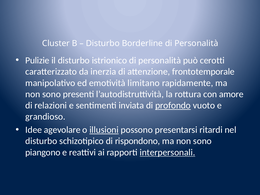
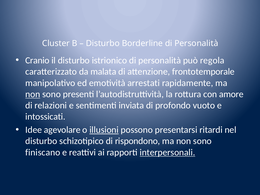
Pulizie: Pulizie -> Cranio
cerotti: cerotti -> regola
inerzia: inerzia -> malata
limitano: limitano -> arrestati
non at (33, 94) underline: none -> present
profondo underline: present -> none
grandioso: grandioso -> intossicati
piangono: piangono -> finiscano
